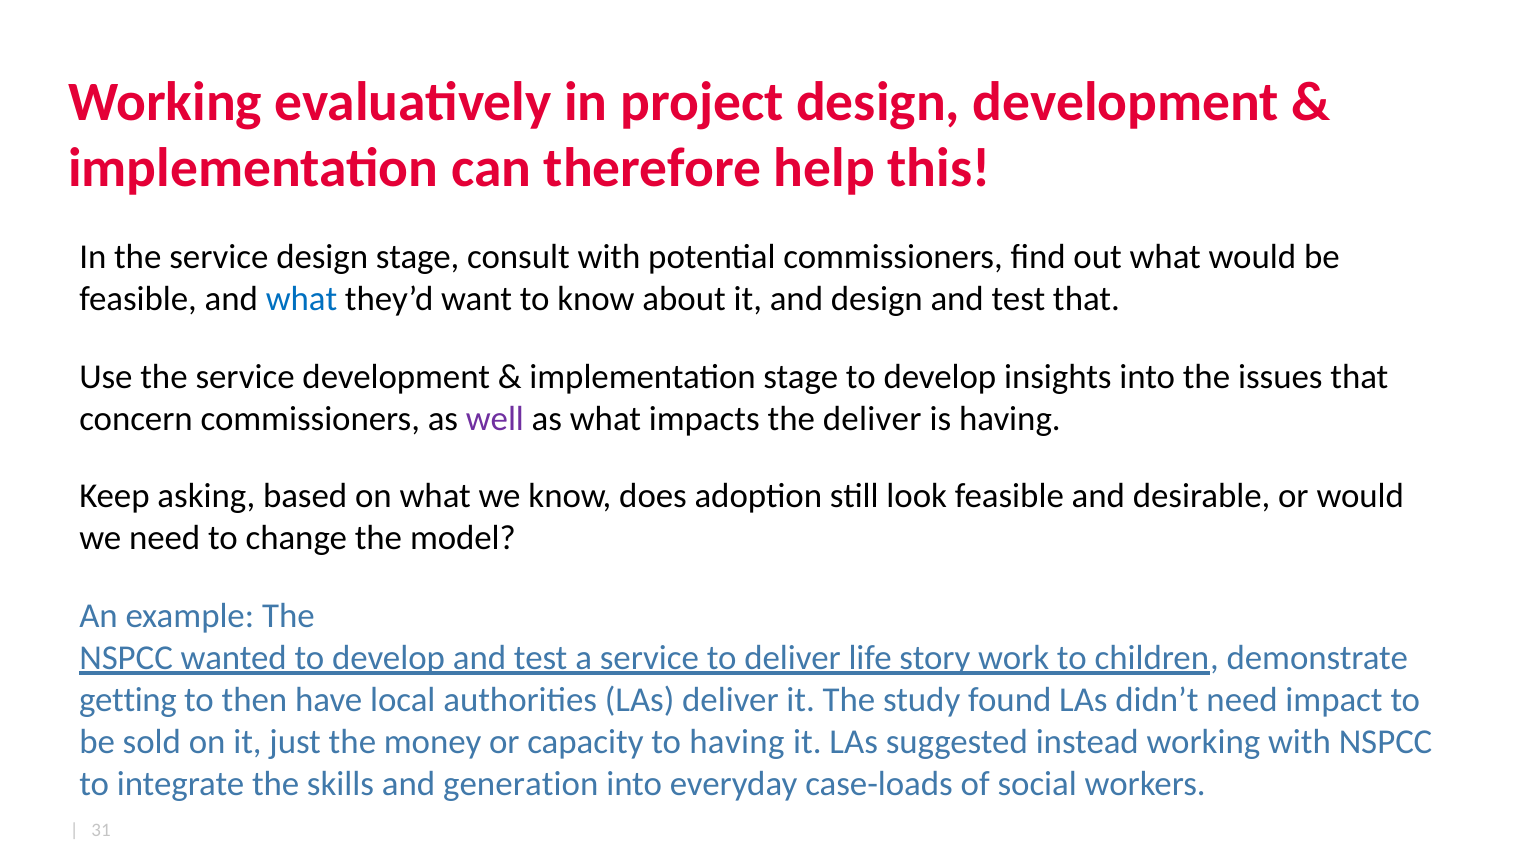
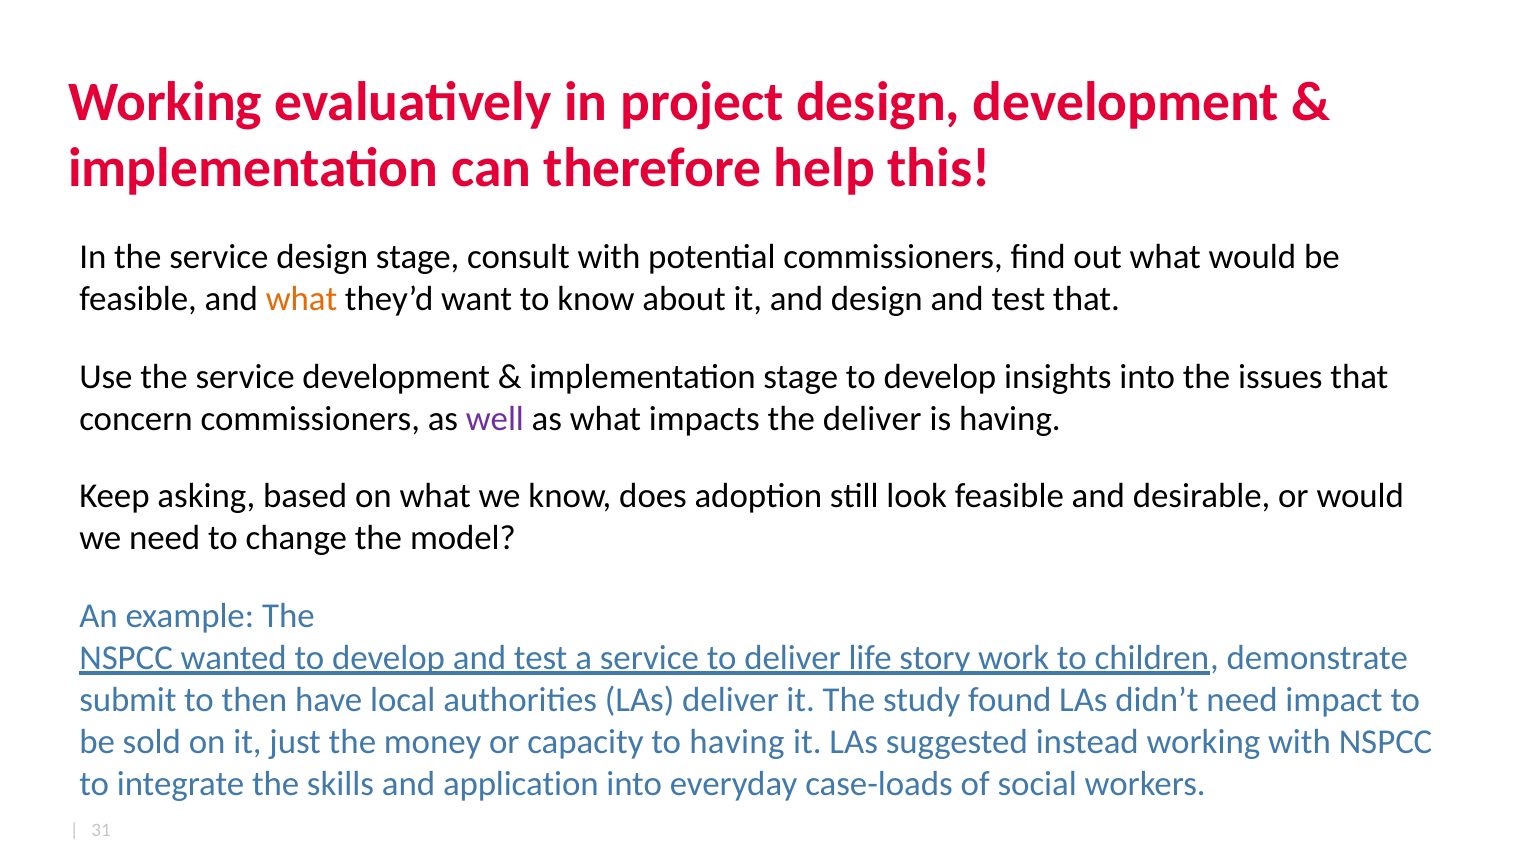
what at (302, 299) colour: blue -> orange
getting: getting -> submit
generation: generation -> application
